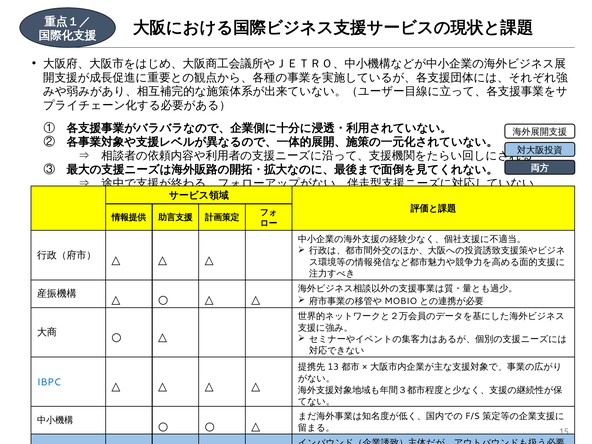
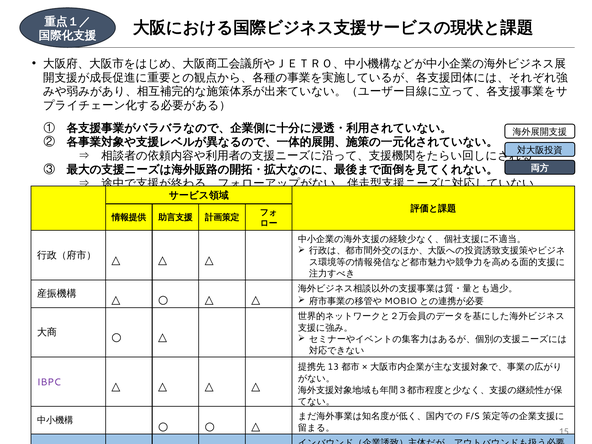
IBPC colour: blue -> purple
